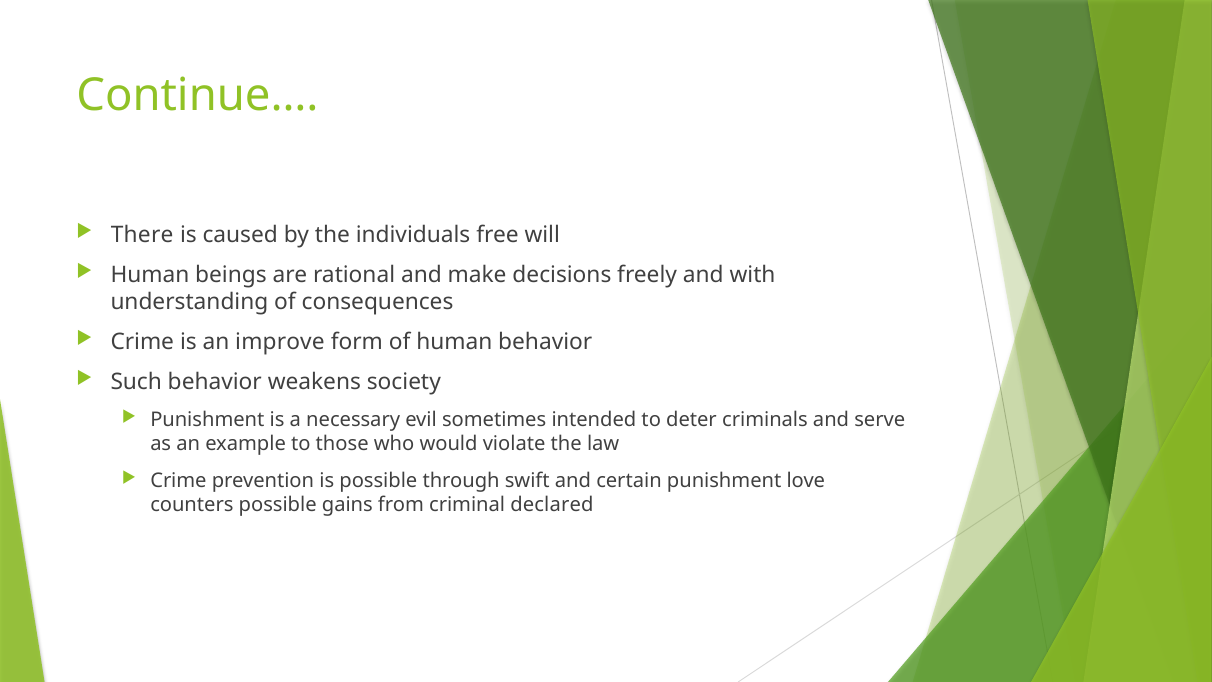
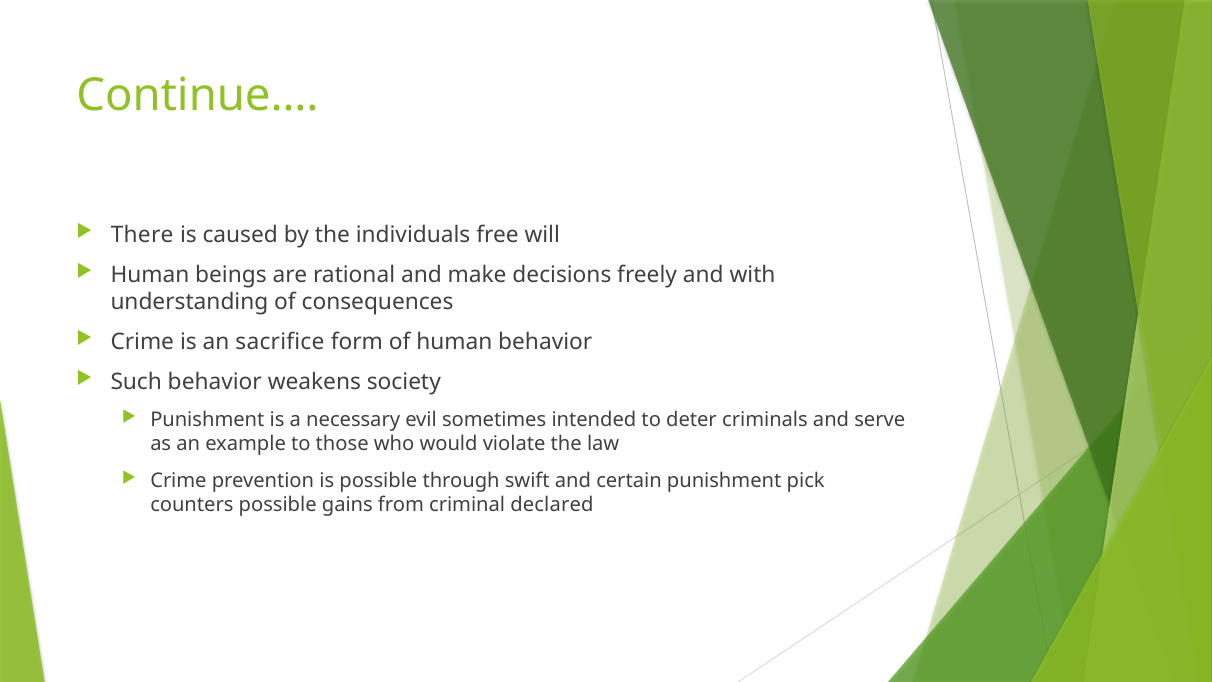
improve: improve -> sacrifice
love: love -> pick
